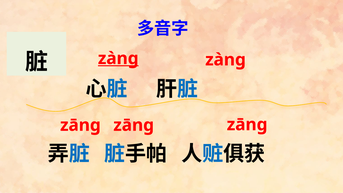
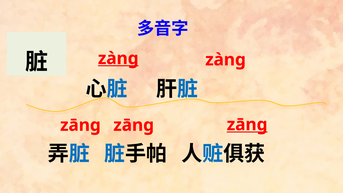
zāng at (247, 125) underline: none -> present
